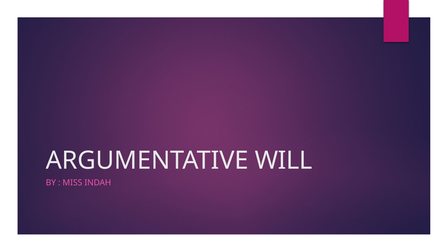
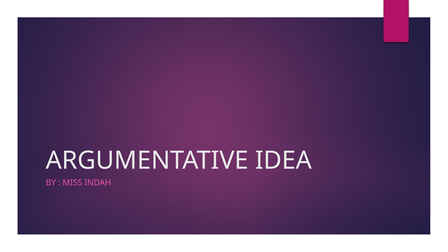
WILL: WILL -> IDEA
